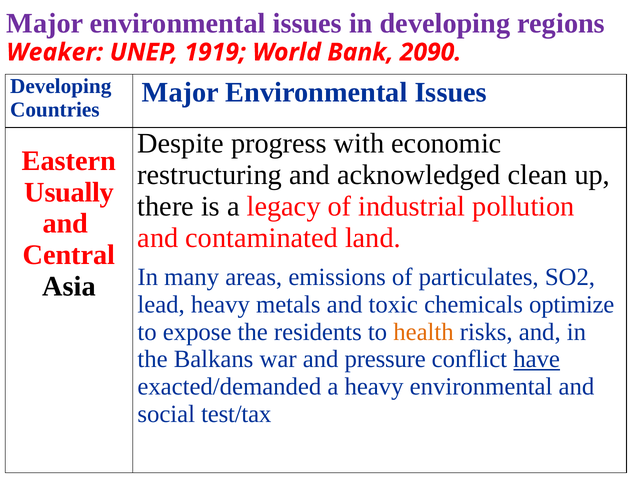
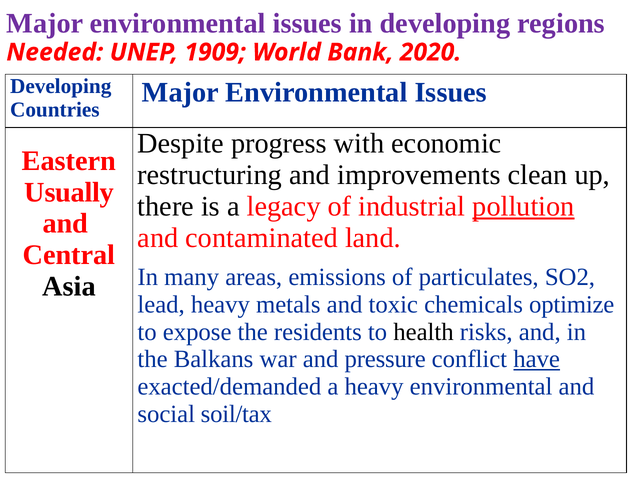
Weaker: Weaker -> Needed
1919: 1919 -> 1909
2090: 2090 -> 2020
acknowledged: acknowledged -> improvements
pollution underline: none -> present
health colour: orange -> black
test/tax: test/tax -> soil/tax
